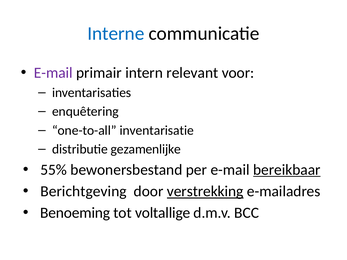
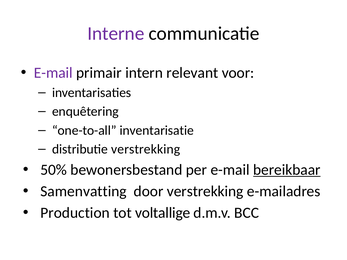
Interne colour: blue -> purple
distributie gezamenlijke: gezamenlijke -> verstrekking
55%: 55% -> 50%
Berichtgeving: Berichtgeving -> Samenvatting
verstrekking at (205, 191) underline: present -> none
Benoeming: Benoeming -> Production
